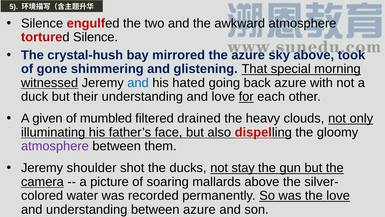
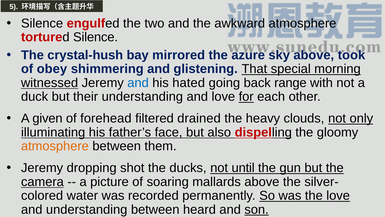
gone: gone -> obey
back azure: azure -> range
mumbled: mumbled -> forehead
atmosphere at (55, 146) colour: purple -> orange
shoulder: shoulder -> dropping
stay: stay -> until
between azure: azure -> heard
son underline: none -> present
